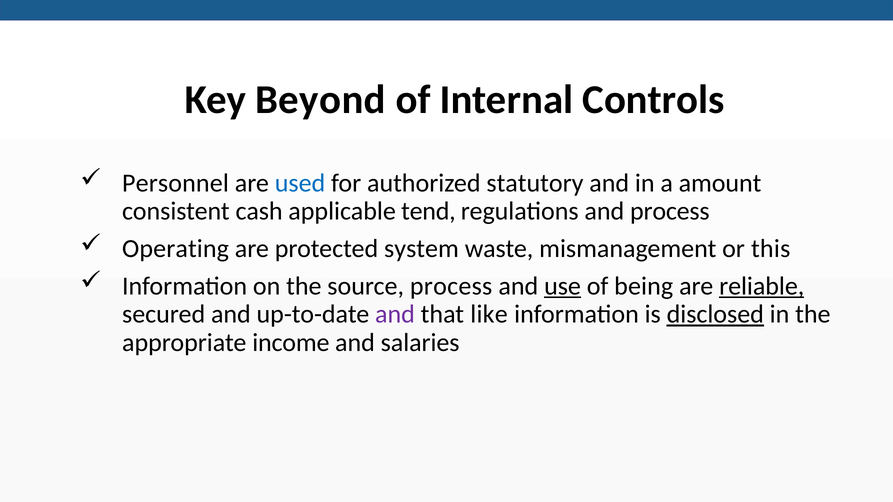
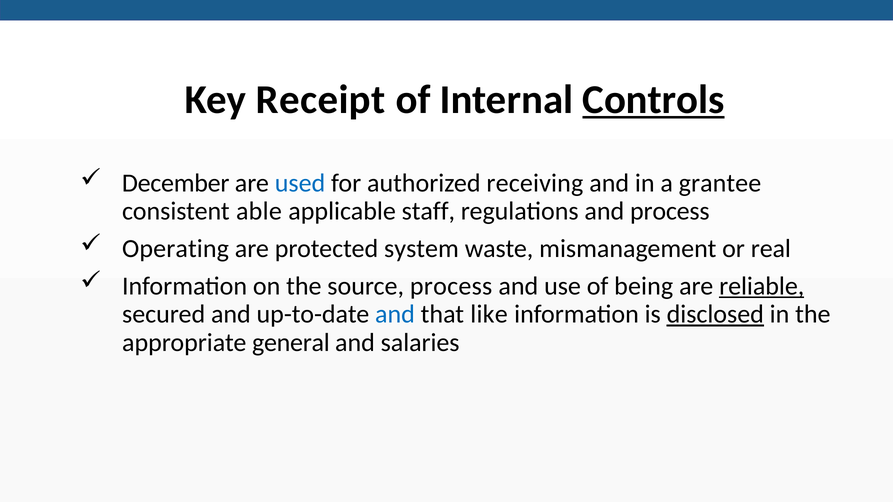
Beyond: Beyond -> Receipt
Controls underline: none -> present
Personnel: Personnel -> December
statutory: statutory -> receiving
amount: amount -> grantee
cash: cash -> able
tend: tend -> staff
this: this -> real
use underline: present -> none
and at (395, 315) colour: purple -> blue
income: income -> general
